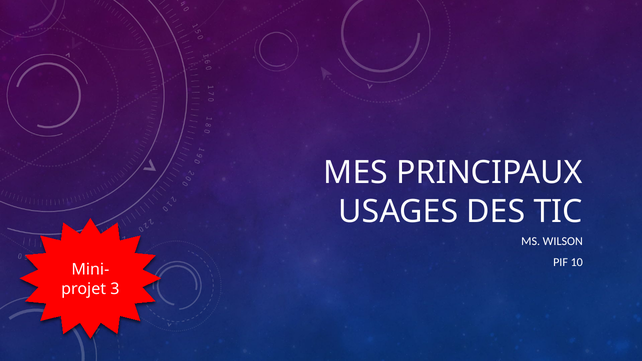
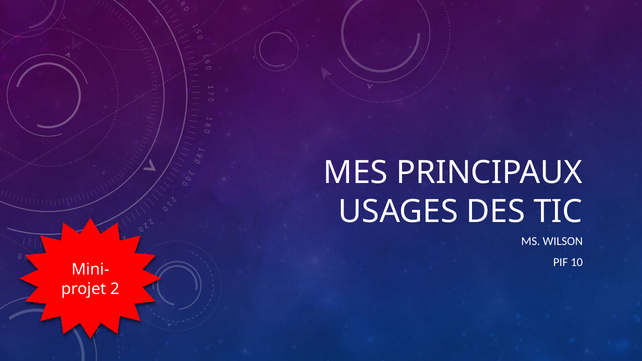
3: 3 -> 2
